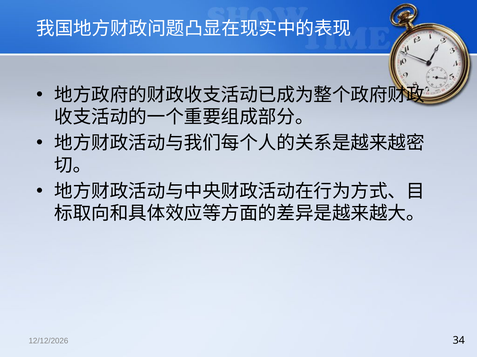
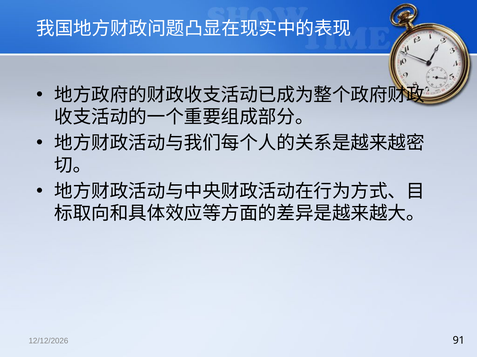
34: 34 -> 91
